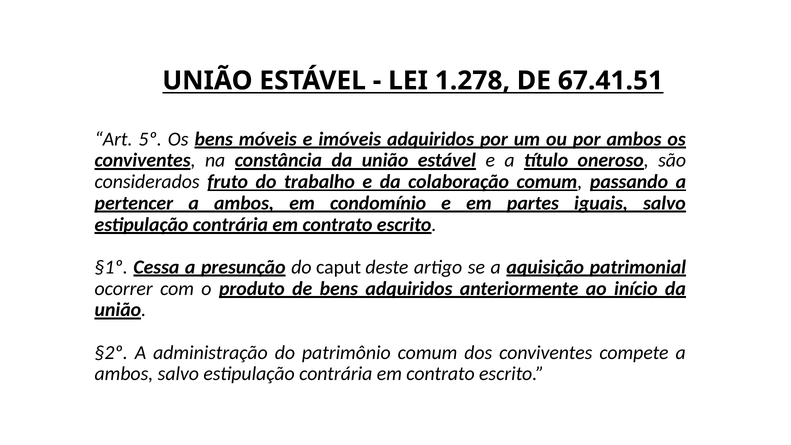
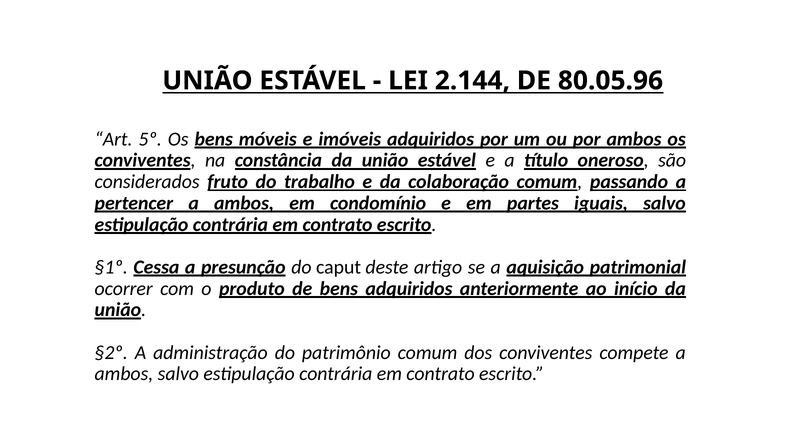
1.278: 1.278 -> 2.144
67.41.51: 67.41.51 -> 80.05.96
